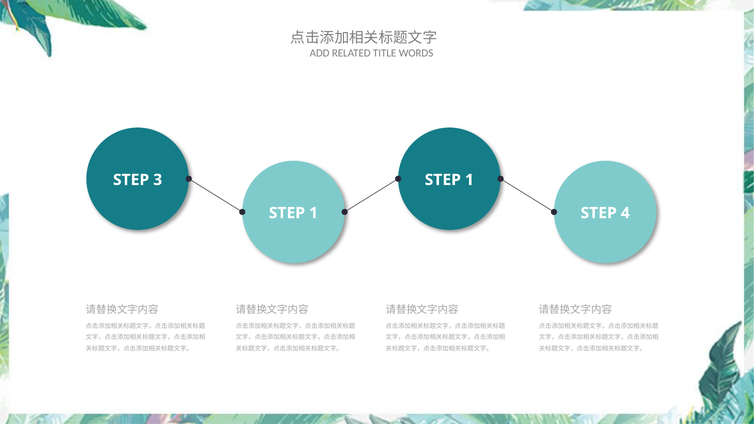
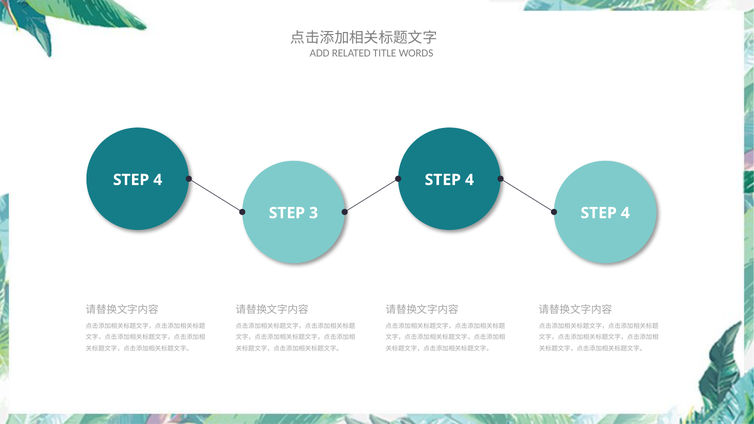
3 at (158, 180): 3 -> 4
1 at (469, 180): 1 -> 4
1 at (314, 213): 1 -> 3
